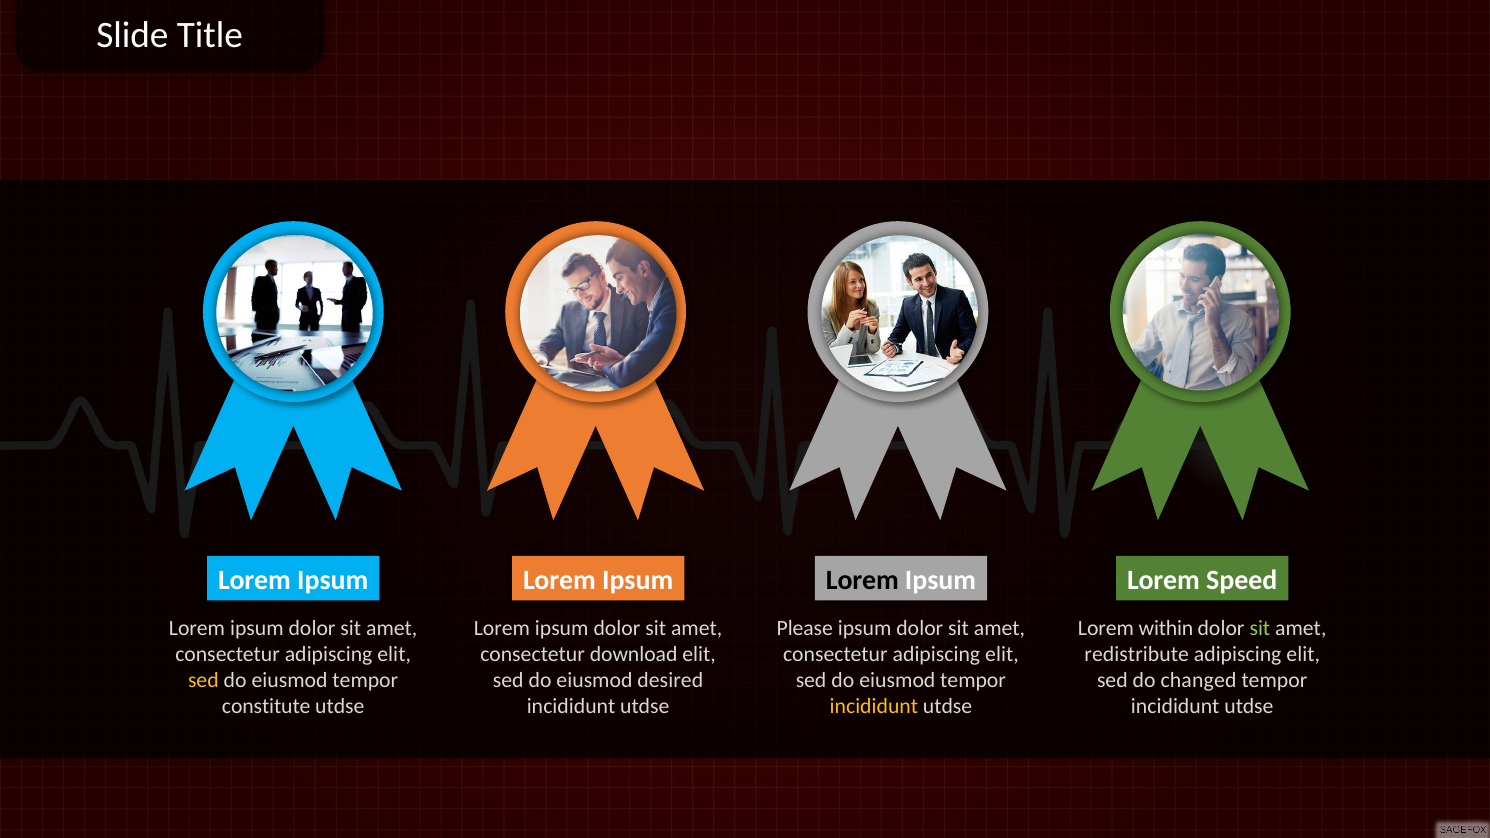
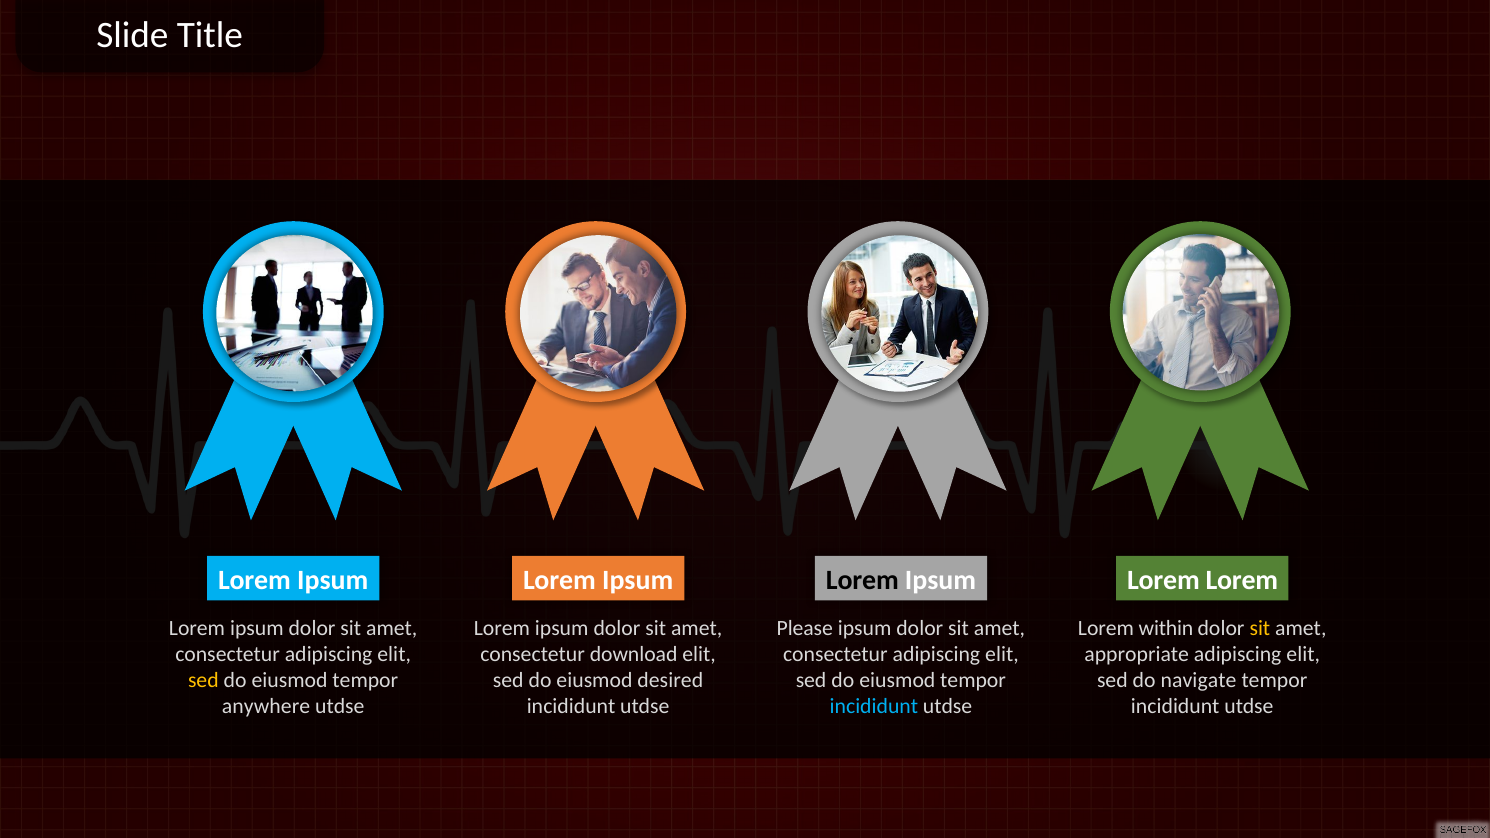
Lorem Speed: Speed -> Lorem
sit at (1260, 628) colour: light green -> yellow
redistribute: redistribute -> appropriate
changed: changed -> navigate
constitute: constitute -> anywhere
incididunt at (874, 706) colour: yellow -> light blue
